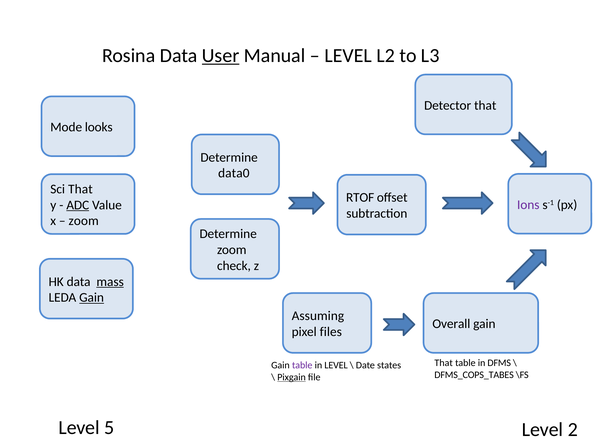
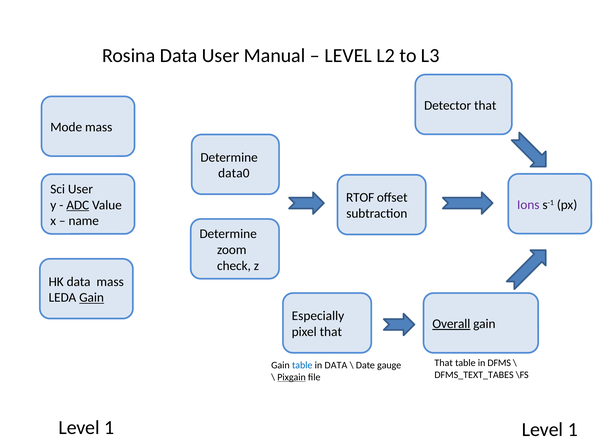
User at (221, 56) underline: present -> none
Mode looks: looks -> mass
Sci That: That -> User
zoom at (84, 221): zoom -> name
mass at (110, 282) underline: present -> none
Assuming: Assuming -> Especially
Overall underline: none -> present
pixel files: files -> that
table at (302, 366) colour: purple -> blue
in LEVEL: LEVEL -> DATA
states: states -> gauge
DFMS_COPS_TABES: DFMS_COPS_TABES -> DFMS_TEXT_TABES
5 at (109, 428): 5 -> 1
2 at (573, 430): 2 -> 1
